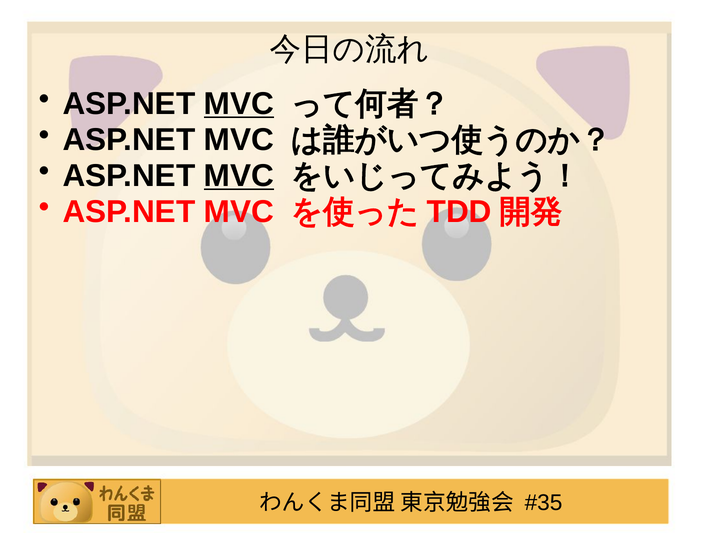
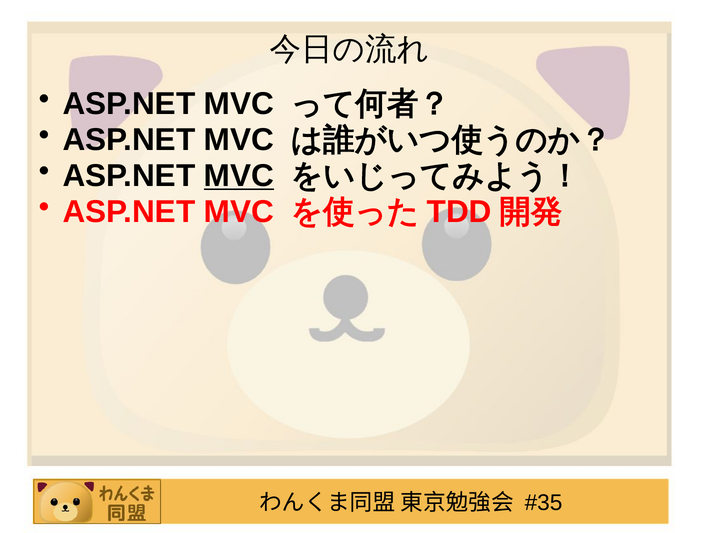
MVC at (239, 104) underline: present -> none
